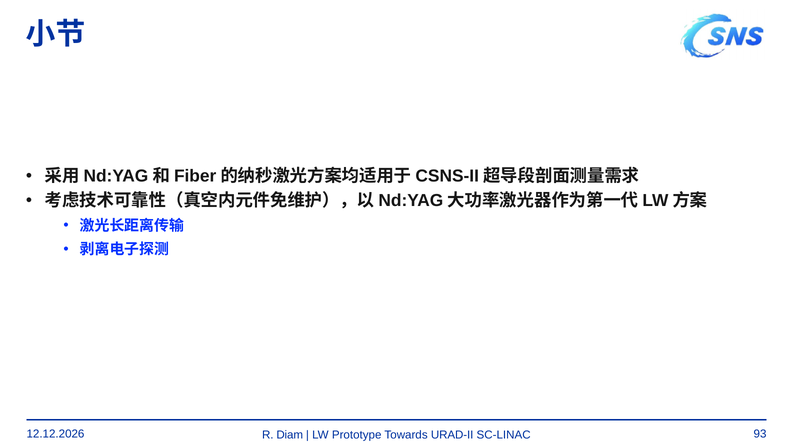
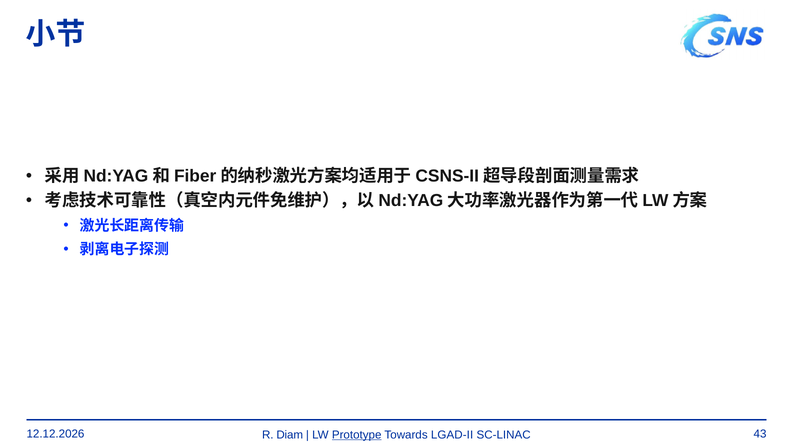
Prototype underline: none -> present
URAD-II: URAD-II -> LGAD-II
93: 93 -> 43
